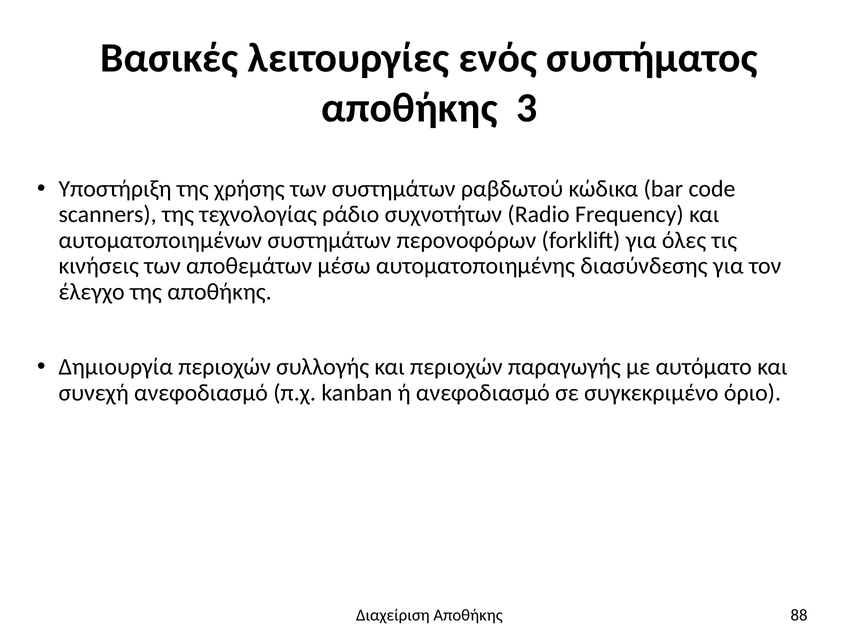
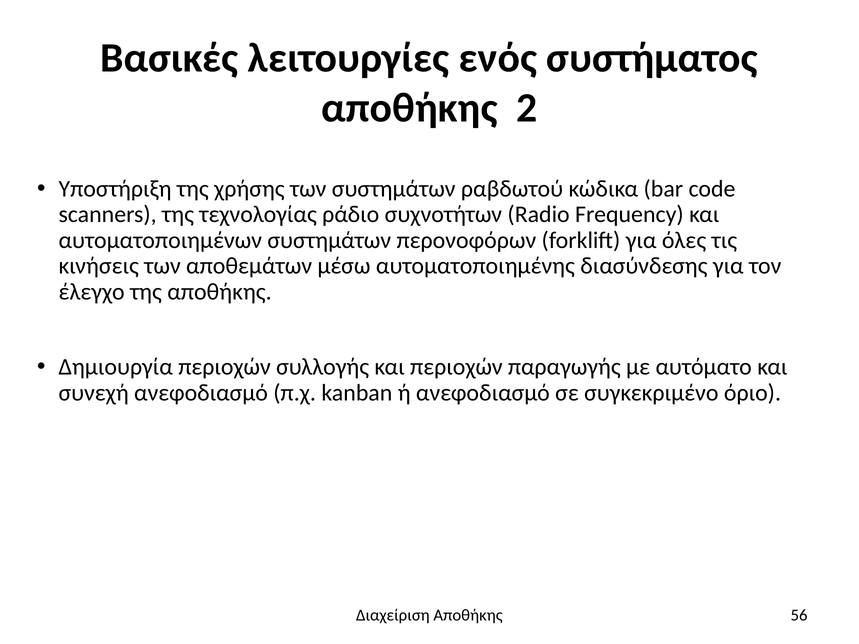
3: 3 -> 2
88: 88 -> 56
